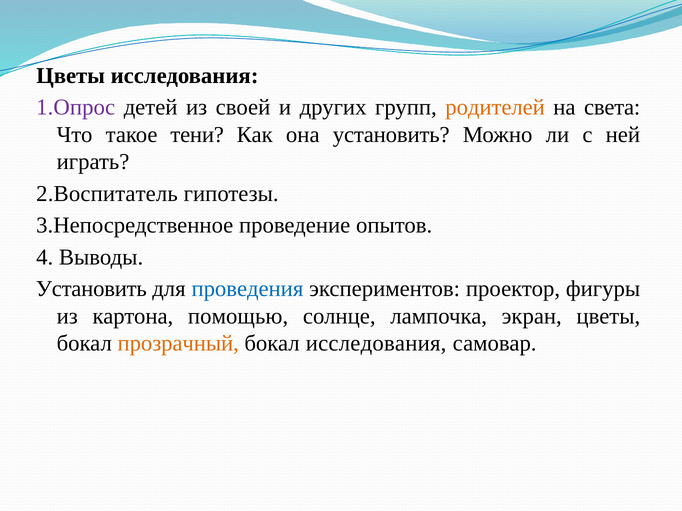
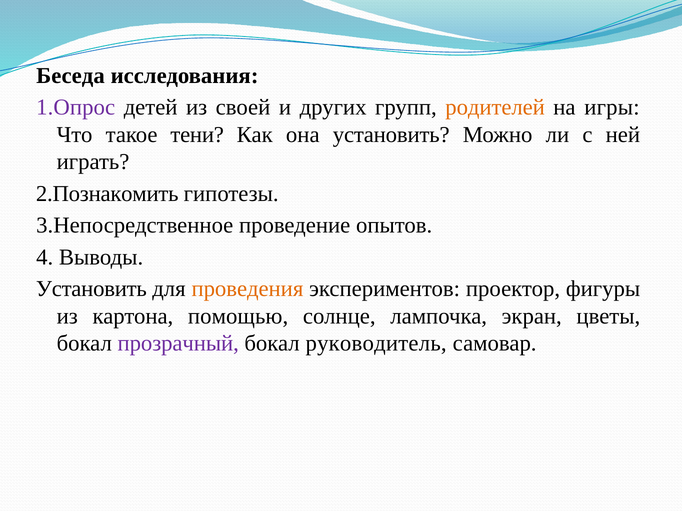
Цветы at (71, 76): Цветы -> Беседа
света: света -> игры
2.Воспитатель: 2.Воспитатель -> 2.Познакомить
проведения colour: blue -> orange
прозрачный colour: orange -> purple
бокал исследования: исследования -> руководитель
